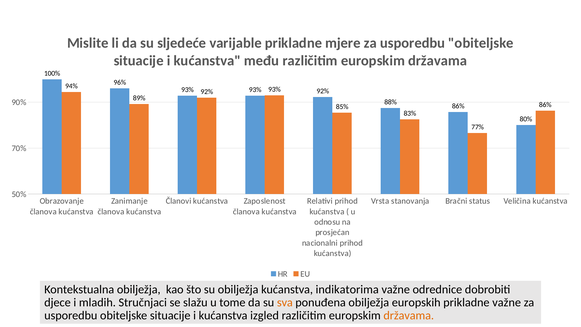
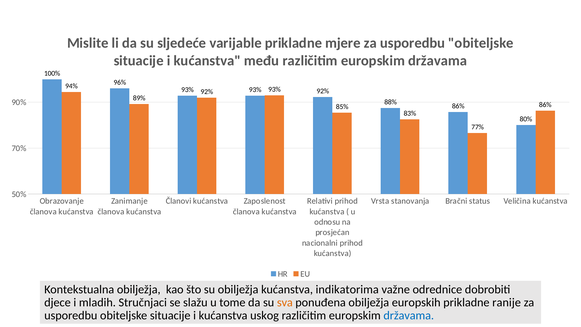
prikladne važne: važne -> ranije
izgled: izgled -> uskog
državama at (409, 315) colour: orange -> blue
